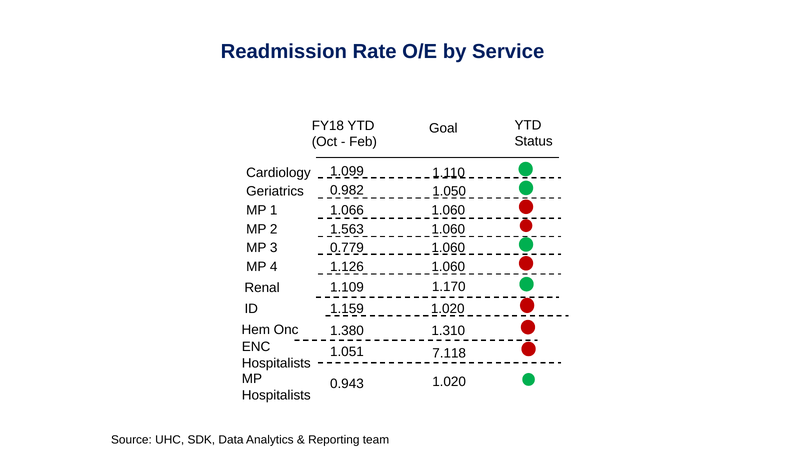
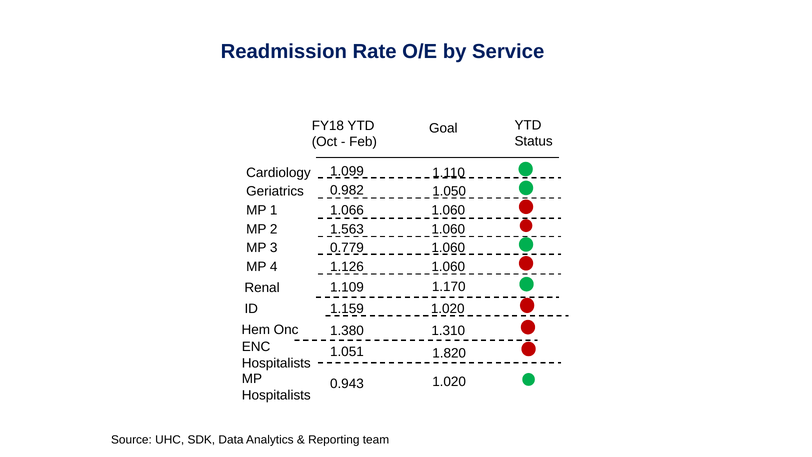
7.118: 7.118 -> 1.820
